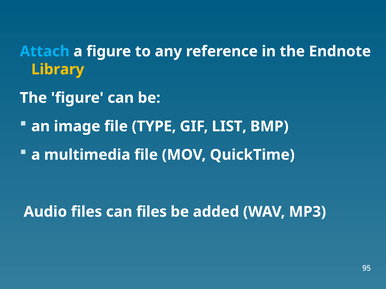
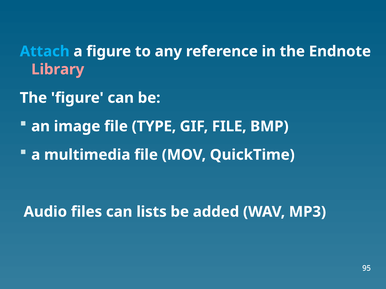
Library colour: yellow -> pink
GIF LIST: LIST -> FILE
can files: files -> lists
